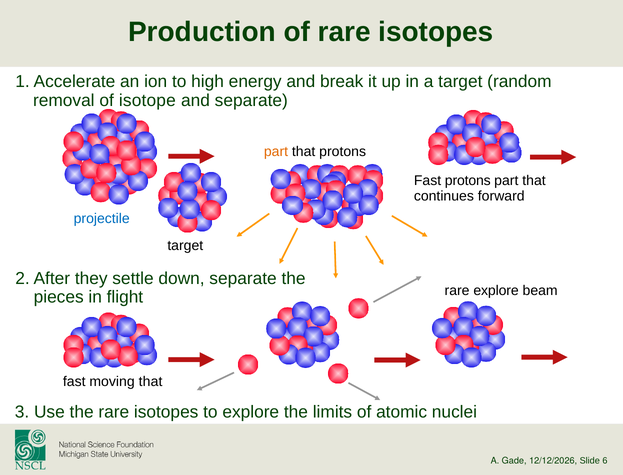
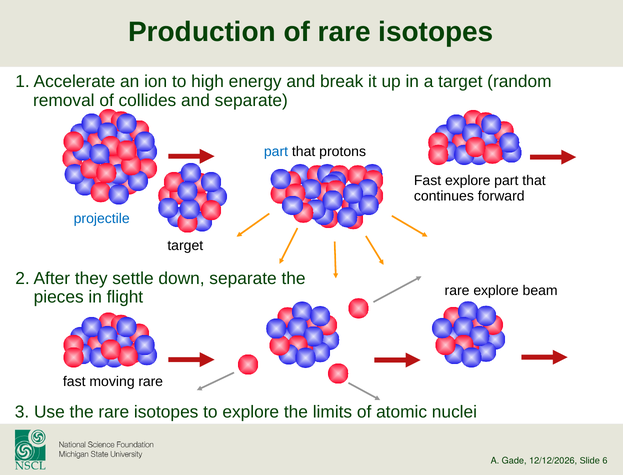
isotope: isotope -> collides
part at (276, 151) colour: orange -> blue
Fast protons: protons -> explore
moving that: that -> rare
